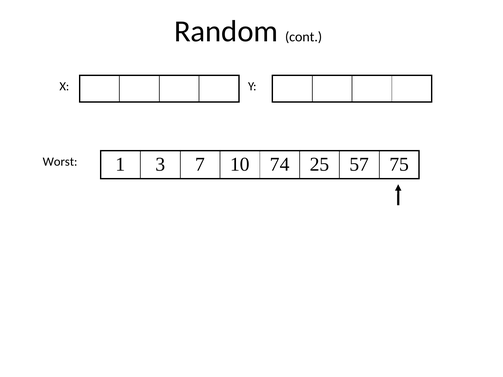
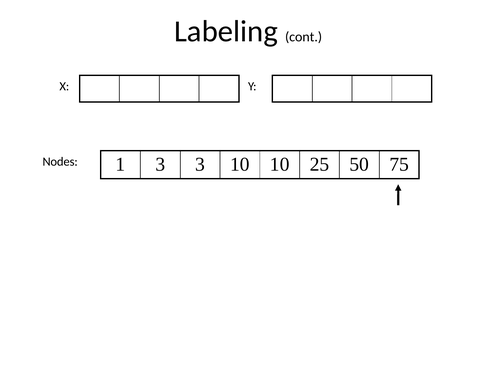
Random: Random -> Labeling
3 7: 7 -> 3
10 74: 74 -> 10
57: 57 -> 50
Worst: Worst -> Nodes
